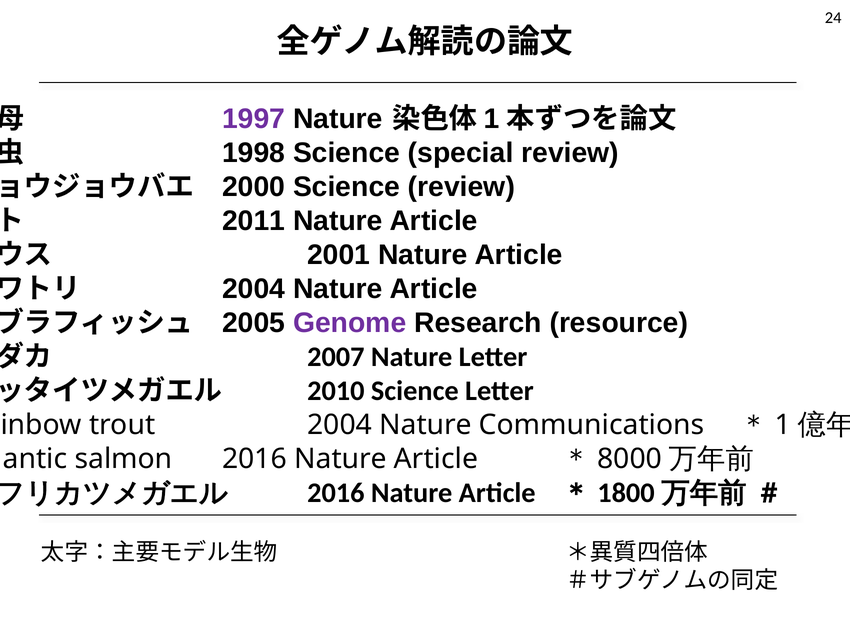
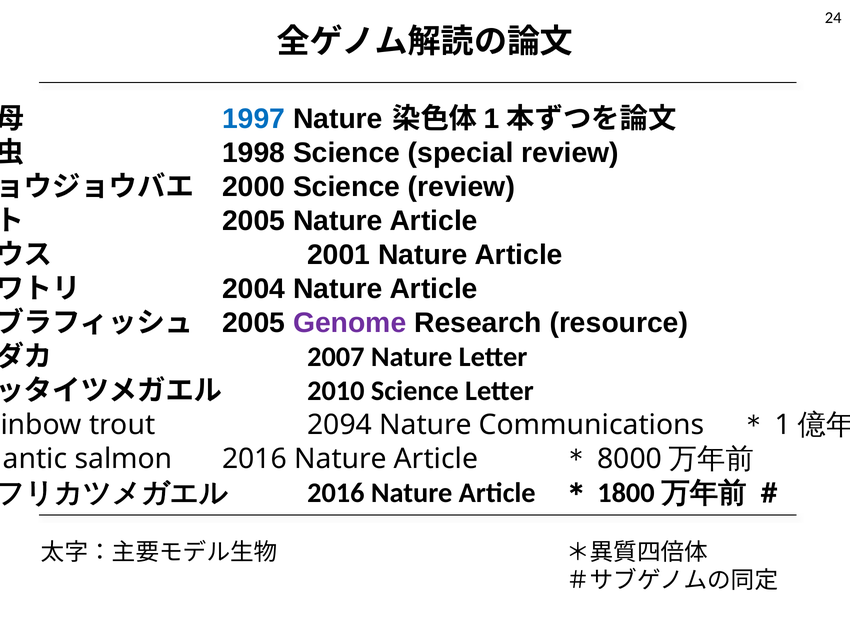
1997 colour: purple -> blue
2011 at (254, 221): 2011 -> 2005
trout 2004: 2004 -> 2094
